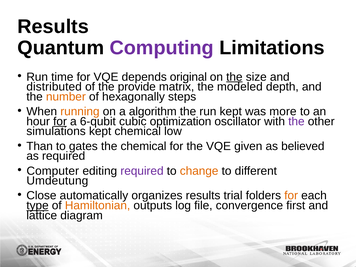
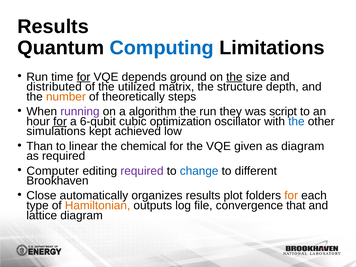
Computing colour: purple -> blue
for at (83, 77) underline: none -> present
original: original -> ground
provide: provide -> utilized
modeled: modeled -> structure
hexagonally: hexagonally -> theoretically
running colour: orange -> purple
run kept: kept -> they
more: more -> script
the at (296, 121) colour: purple -> blue
kept chemical: chemical -> achieved
gates: gates -> linear
as believed: believed -> diagram
change colour: orange -> blue
Umdeutung: Umdeutung -> Brookhaven
trial: trial -> plot
type underline: present -> none
first: first -> that
